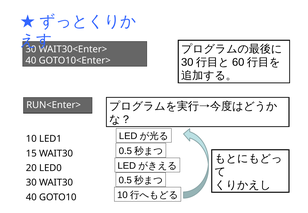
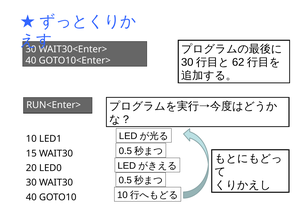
60: 60 -> 62
